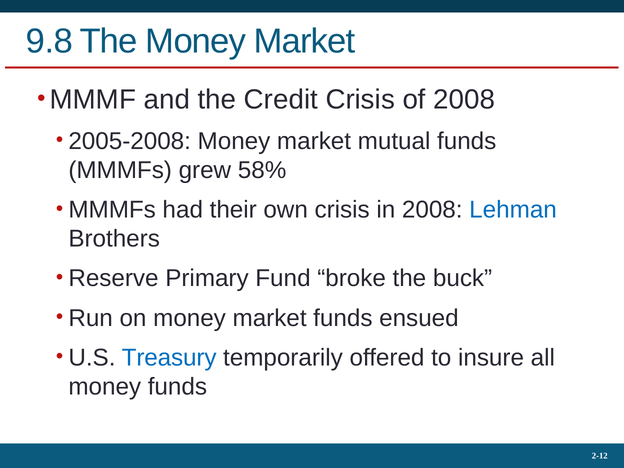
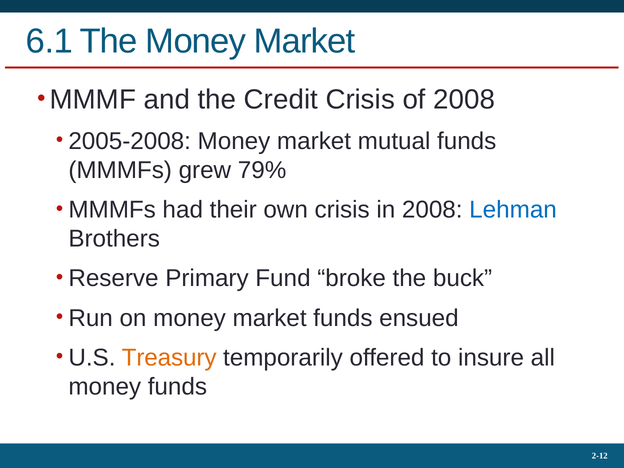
9.8: 9.8 -> 6.1
58%: 58% -> 79%
Treasury colour: blue -> orange
